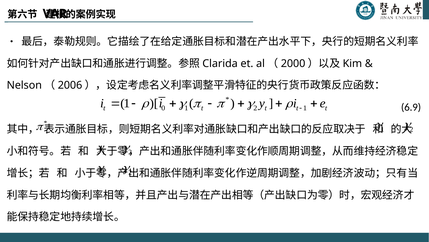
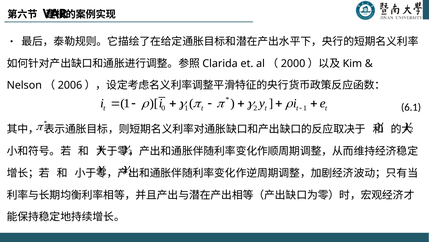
6.9: 6.9 -> 6.1
